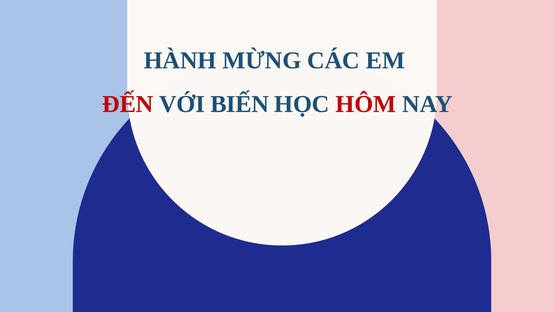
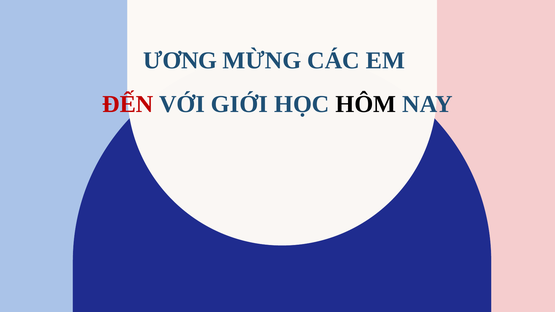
HÀNH: HÀNH -> ƯƠNG
BIẾN: BIẾN -> GIỚI
HÔM colour: red -> black
